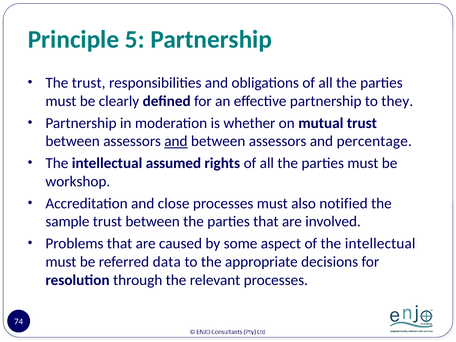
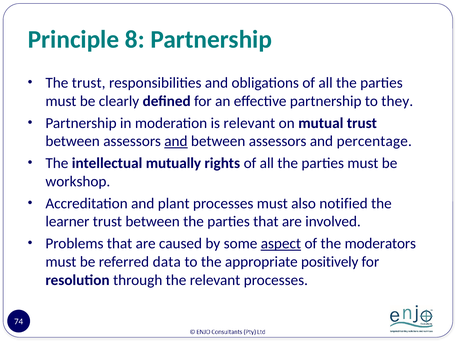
5: 5 -> 8
is whether: whether -> relevant
assumed: assumed -> mutually
close: close -> plant
sample: sample -> learner
aspect underline: none -> present
of the intellectual: intellectual -> moderators
decisions: decisions -> positively
